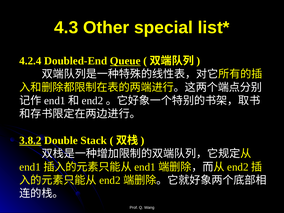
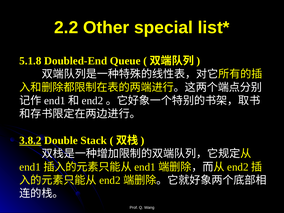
4.3: 4.3 -> 2.2
4.2.4: 4.2.4 -> 5.1.8
Queue underline: present -> none
